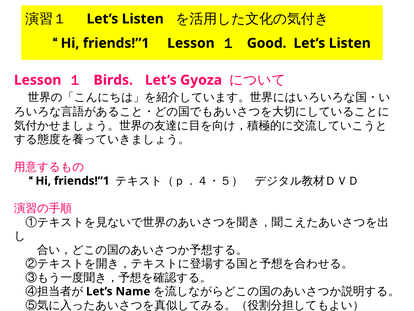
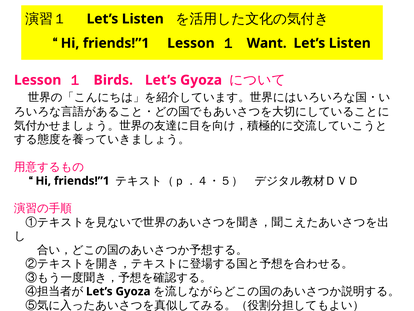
Good: Good -> Want
Name at (133, 291): Name -> Gyoza
